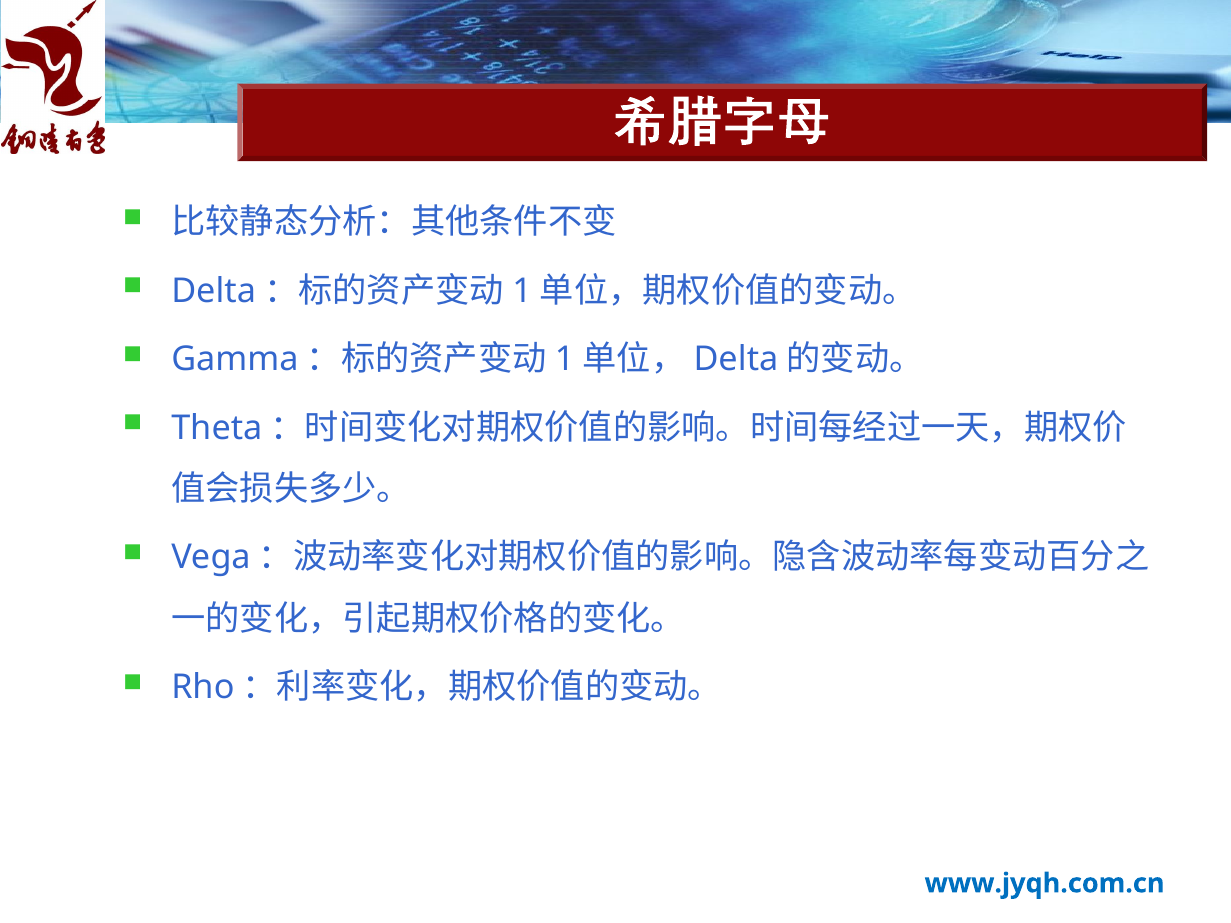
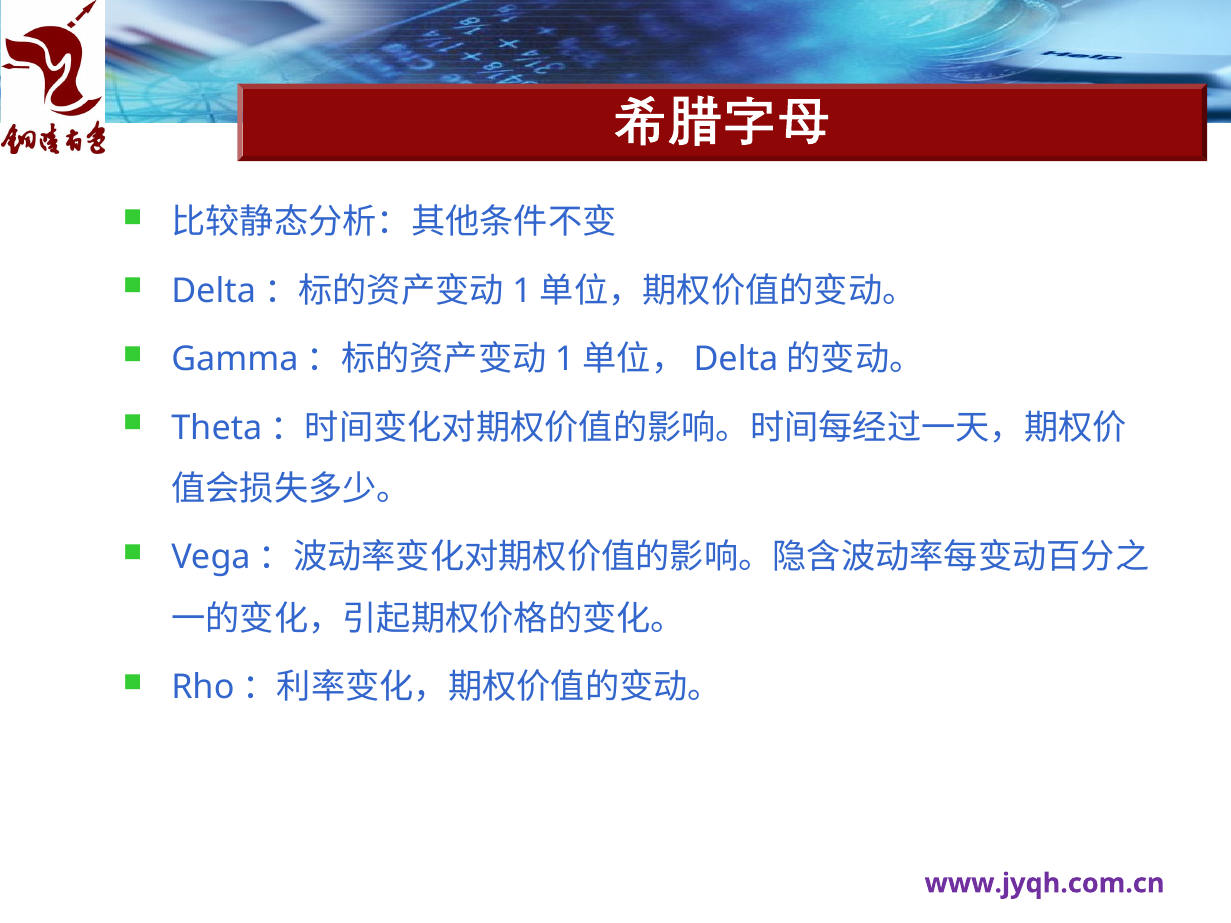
www.jyqh.com.cn colour: blue -> purple
